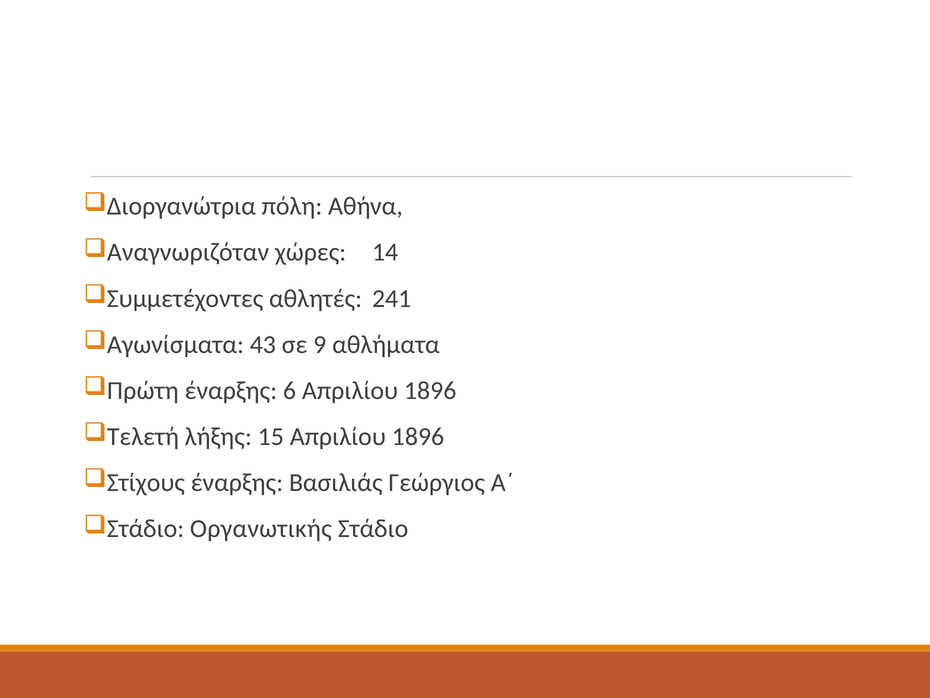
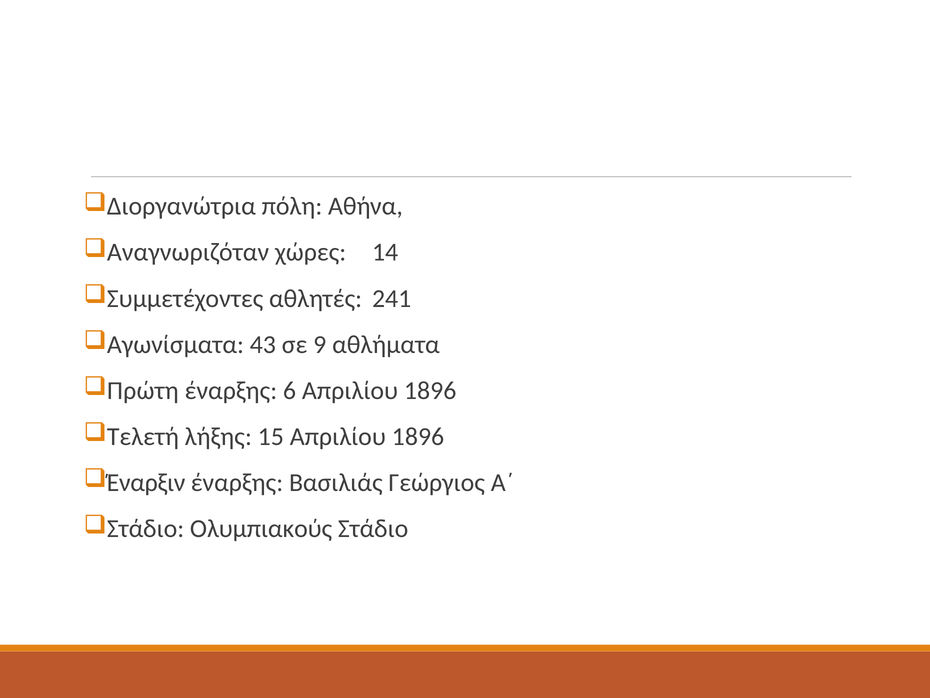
Στίχους: Στίχους -> Έναρξιν
Οργανωτικής: Οργανωτικής -> Ολυμπιακούς
